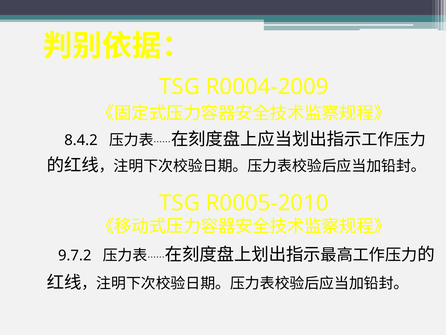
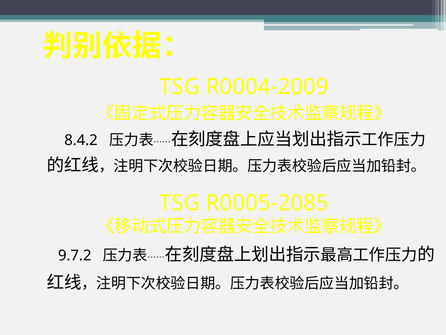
R0005-2010: R0005-2010 -> R0005-2085
